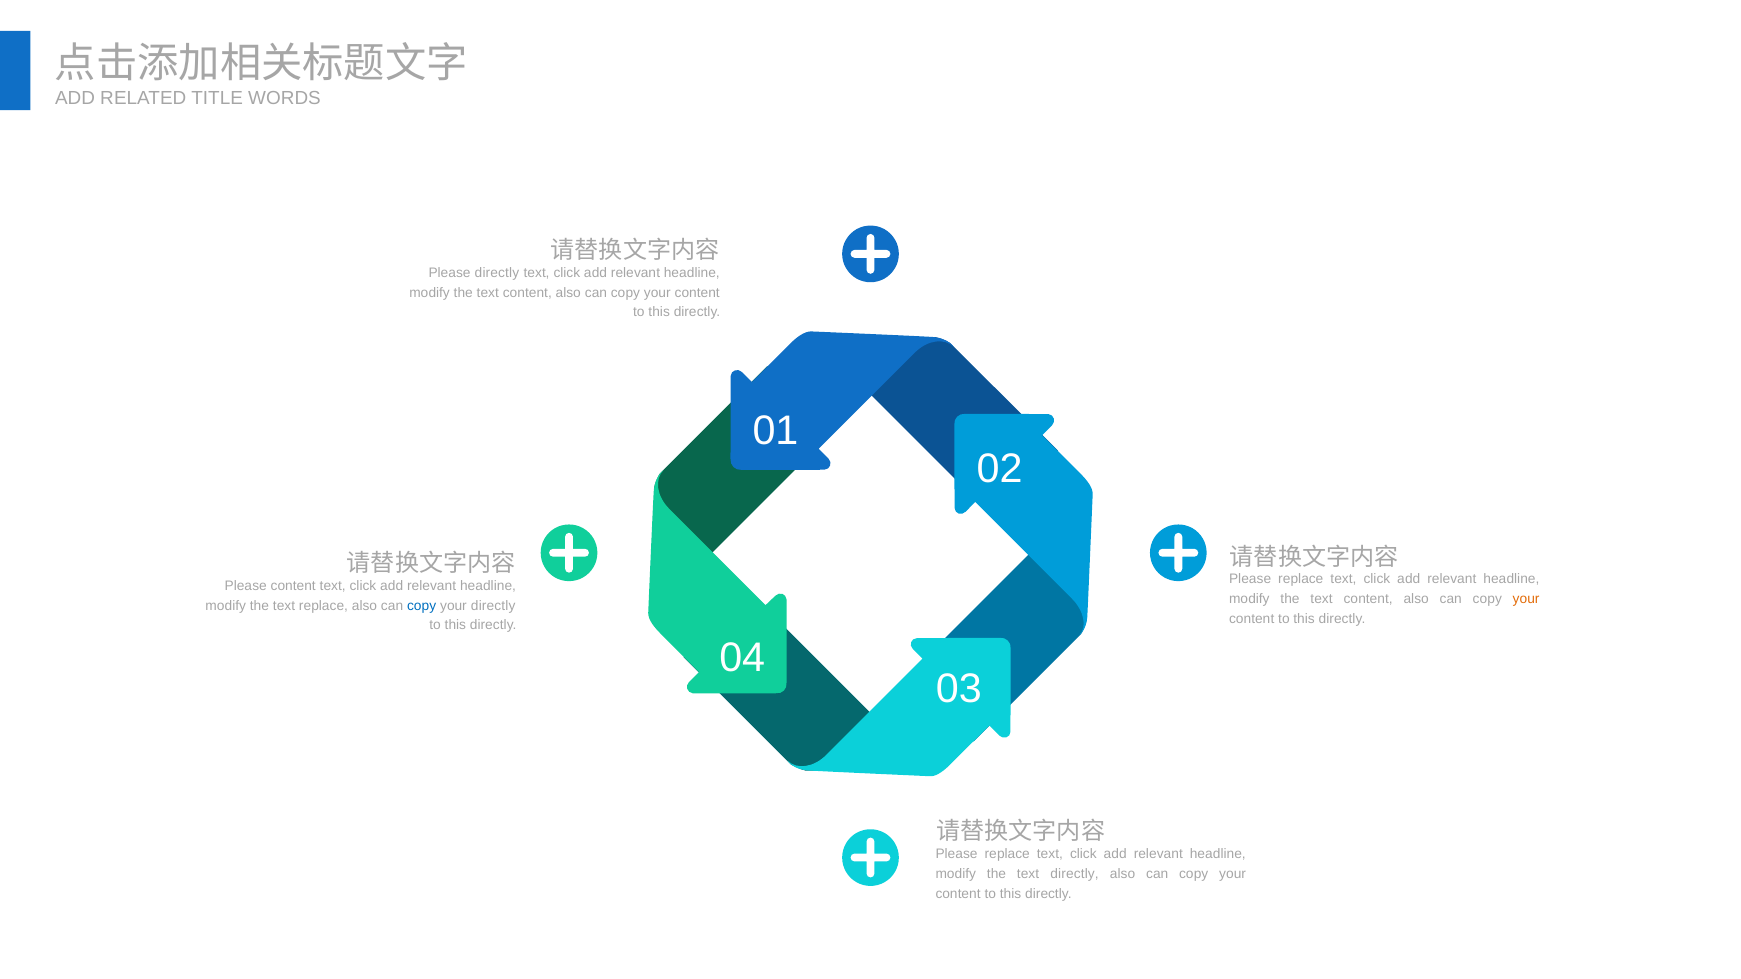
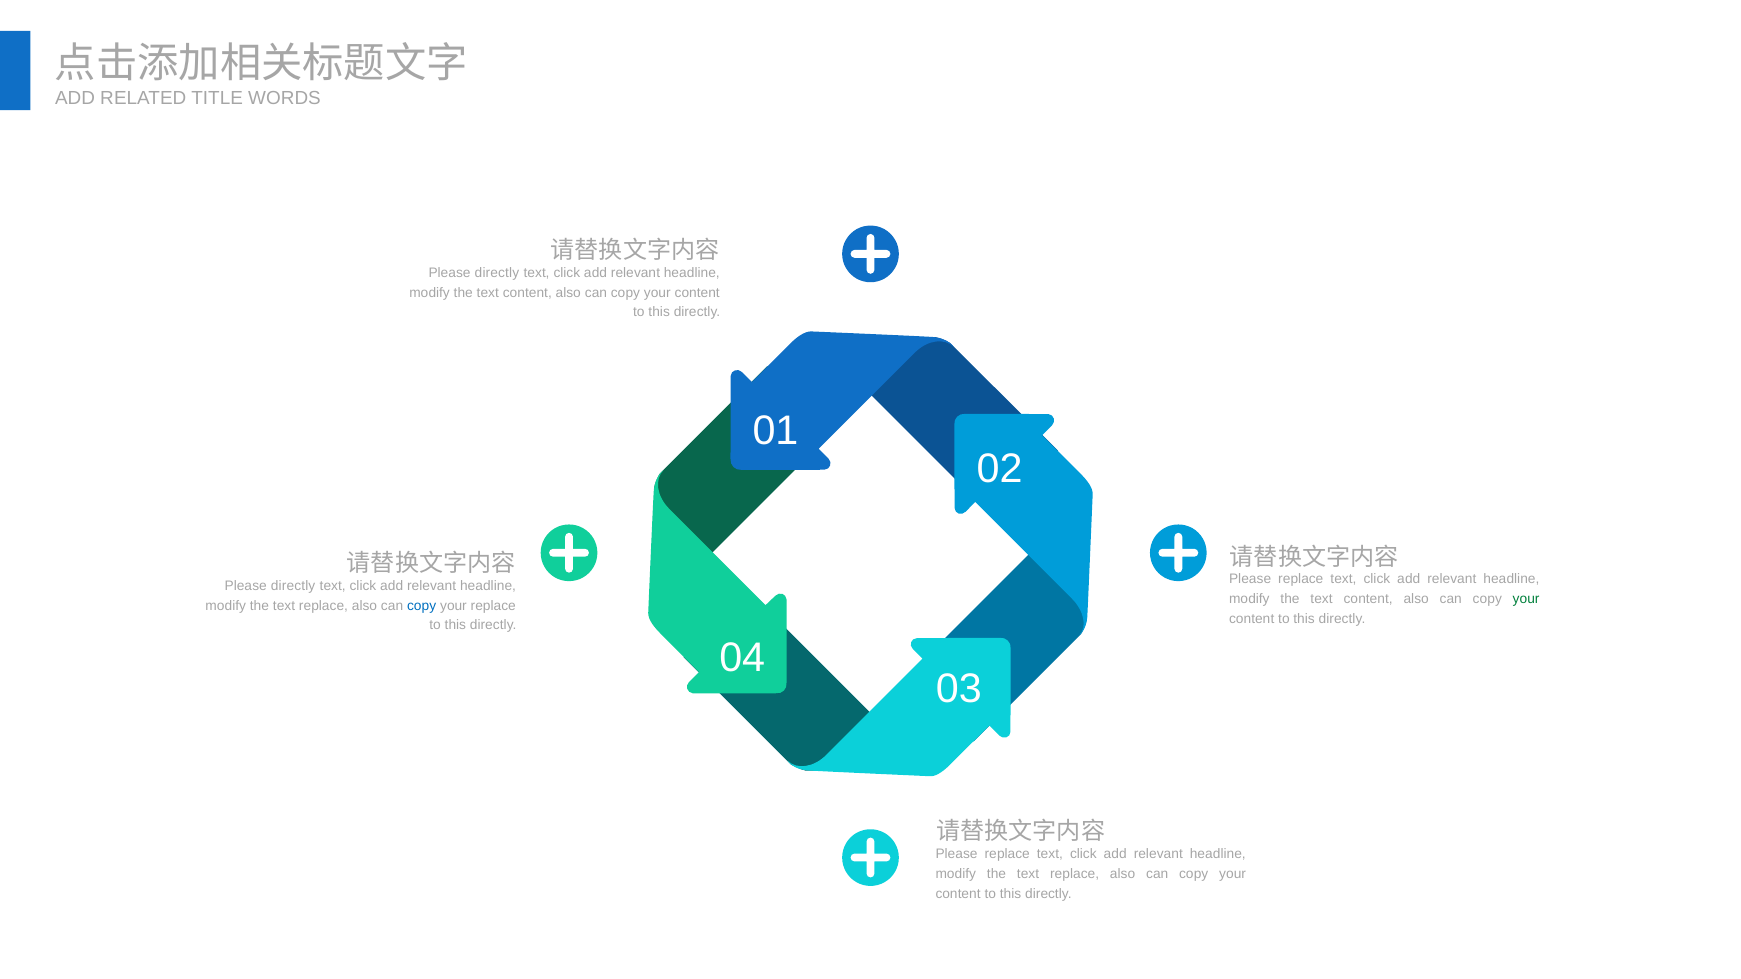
content at (293, 586): content -> directly
your at (1526, 599) colour: orange -> green
your directly: directly -> replace
directly at (1075, 874): directly -> replace
